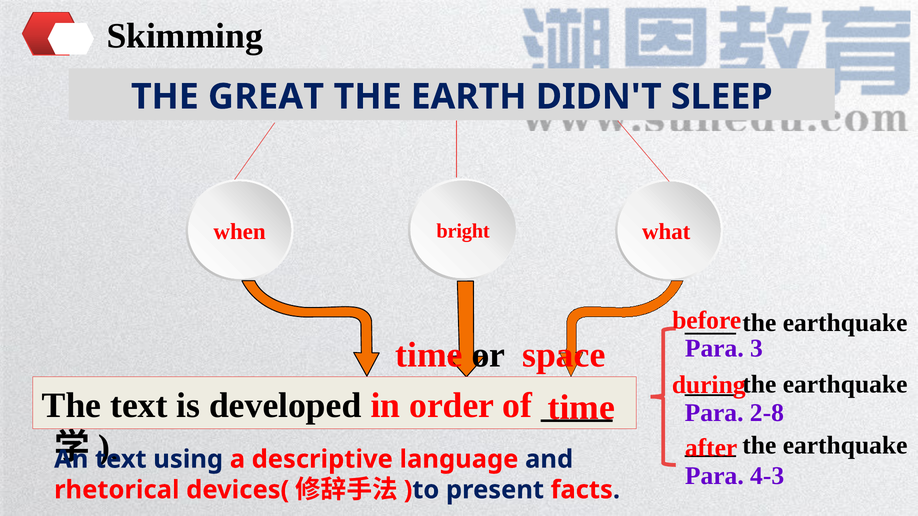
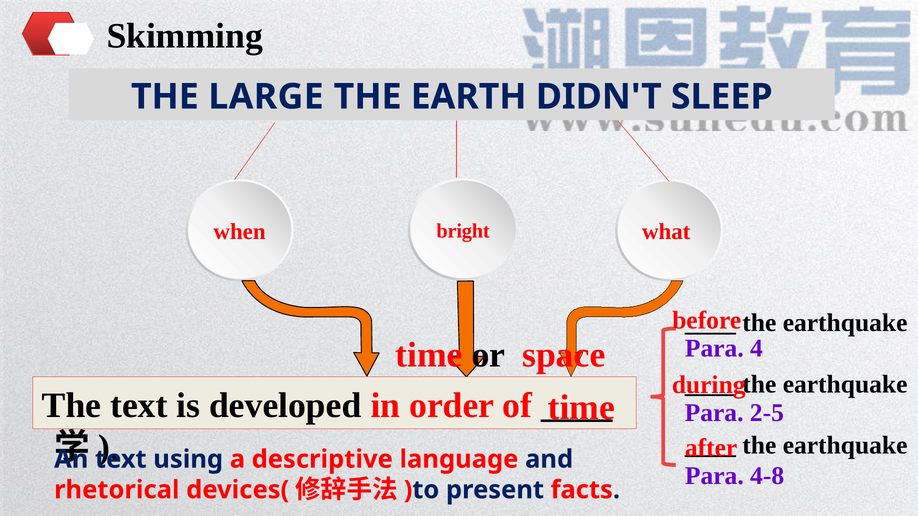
GREAT: GREAT -> LARGE
3: 3 -> 4
2-8: 2-8 -> 2-5
4-3: 4-3 -> 4-8
